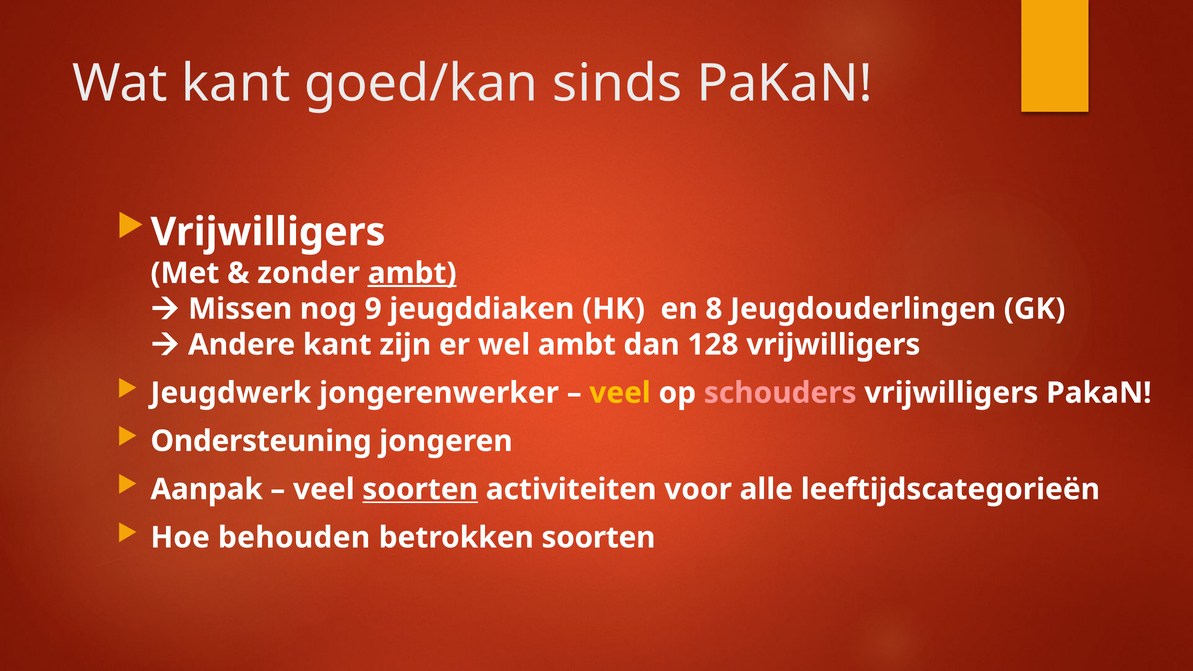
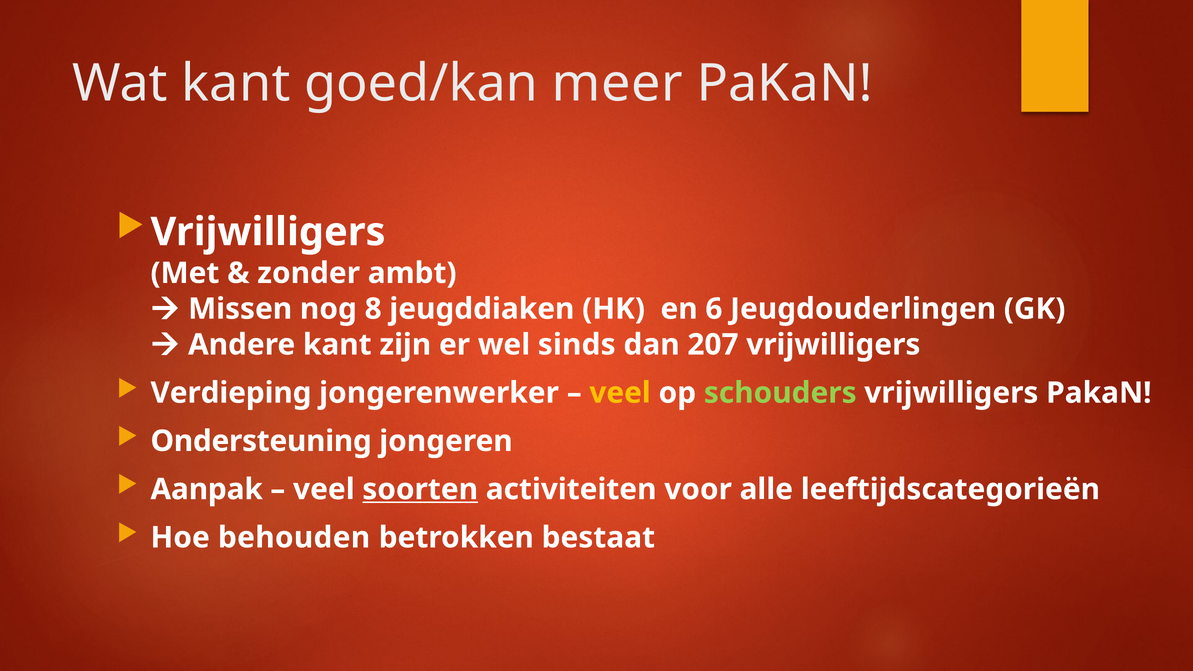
sinds: sinds -> meer
ambt at (412, 273) underline: present -> none
9: 9 -> 8
8: 8 -> 6
wel ambt: ambt -> sinds
128: 128 -> 207
Jeugdwerk: Jeugdwerk -> Verdieping
schouders colour: pink -> light green
betrokken soorten: soorten -> bestaat
